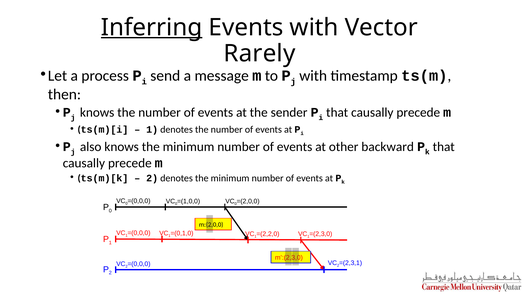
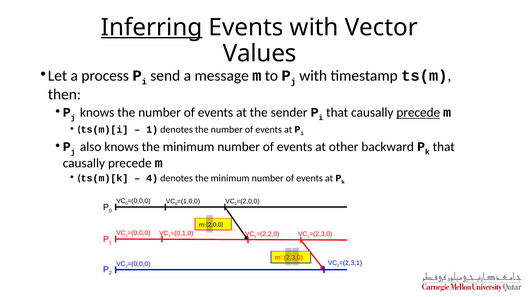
Rarely: Rarely -> Values
precede at (418, 113) underline: none -> present
2 at (152, 178): 2 -> 4
